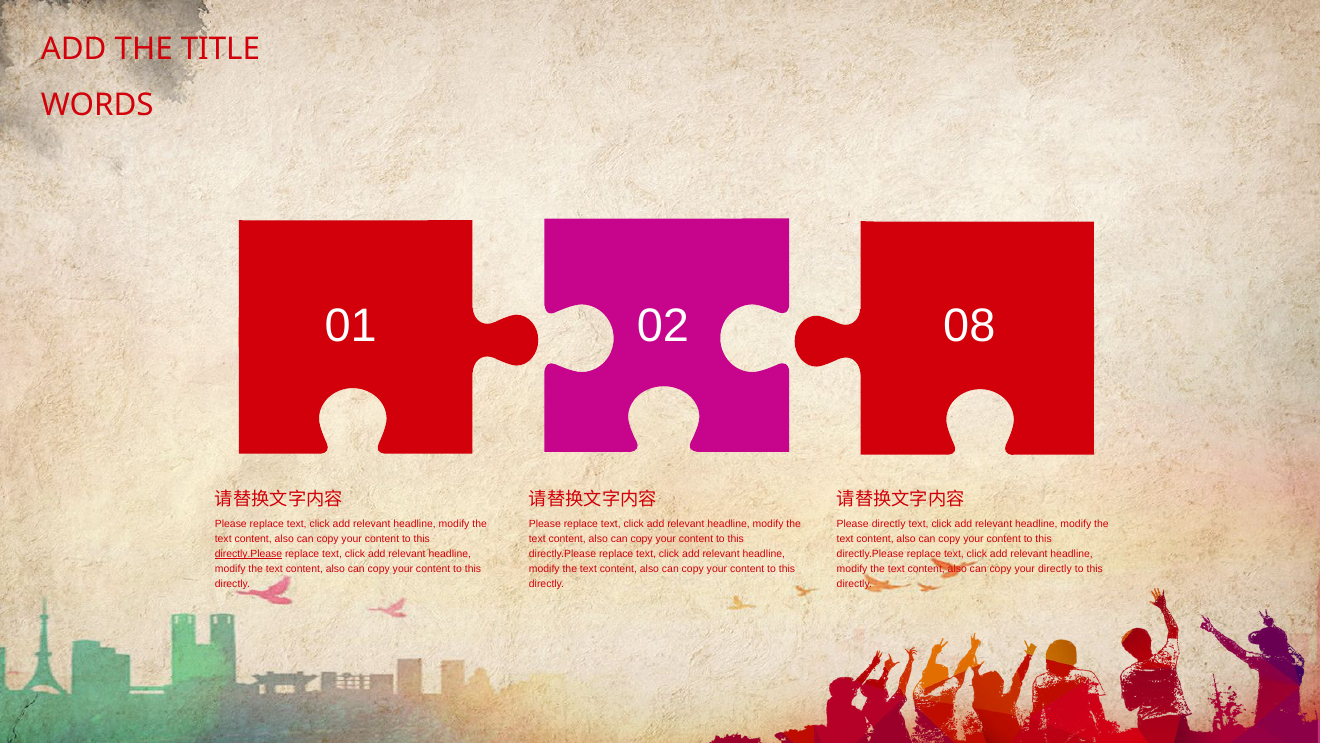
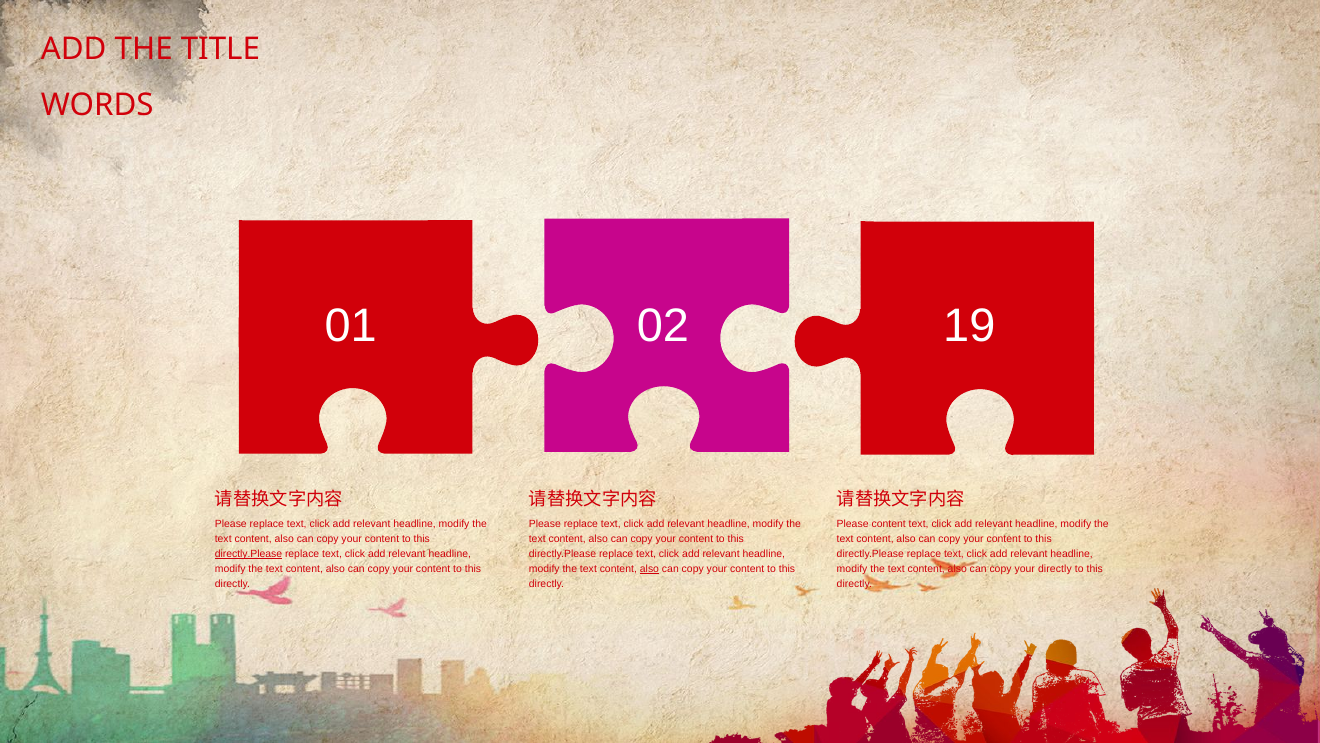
08: 08 -> 19
Please directly: directly -> content
also at (649, 568) underline: none -> present
